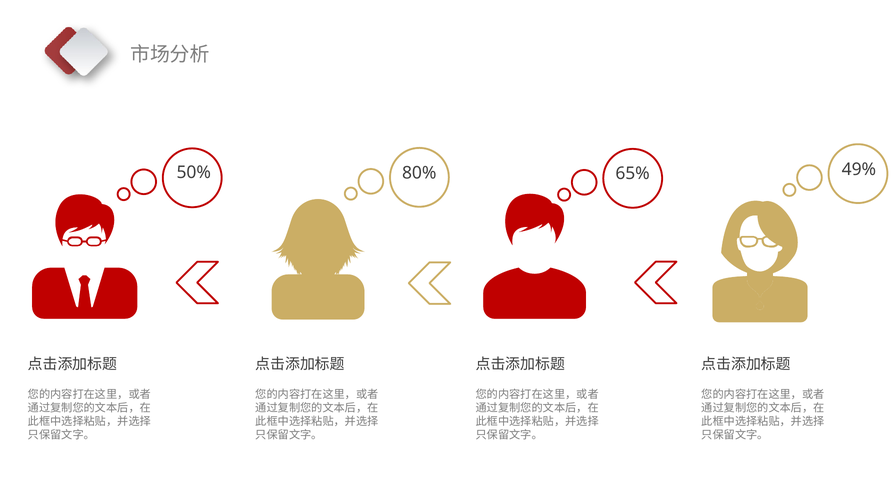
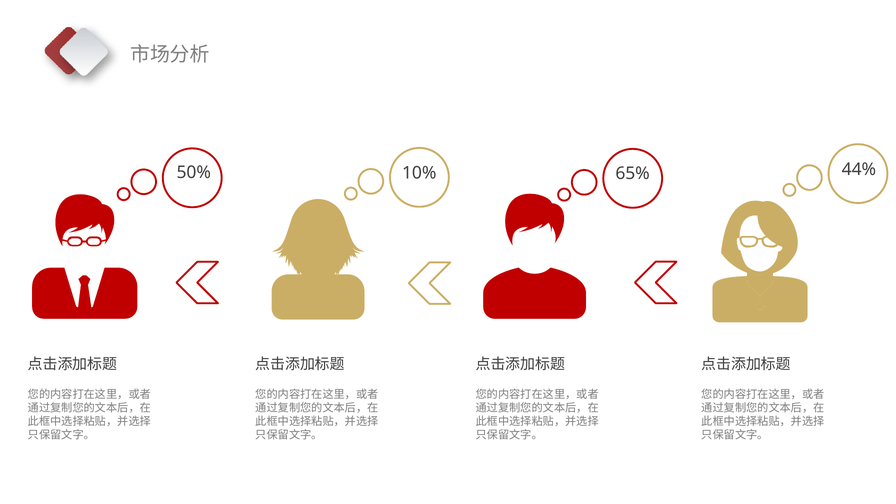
80%: 80% -> 10%
49%: 49% -> 44%
